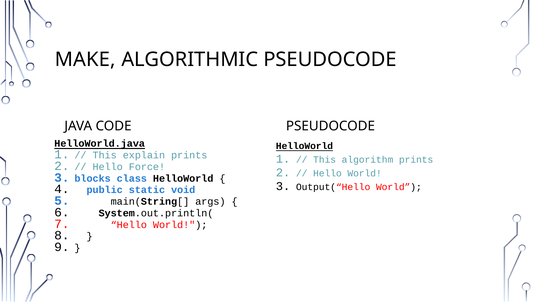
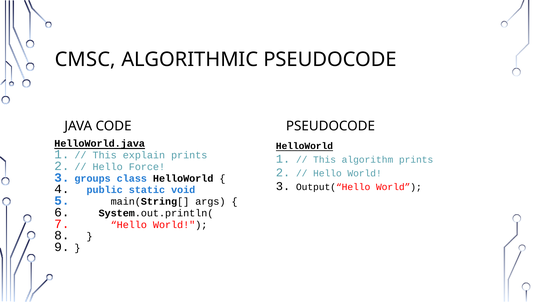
MAKE: MAKE -> CMSC
blocks: blocks -> groups
